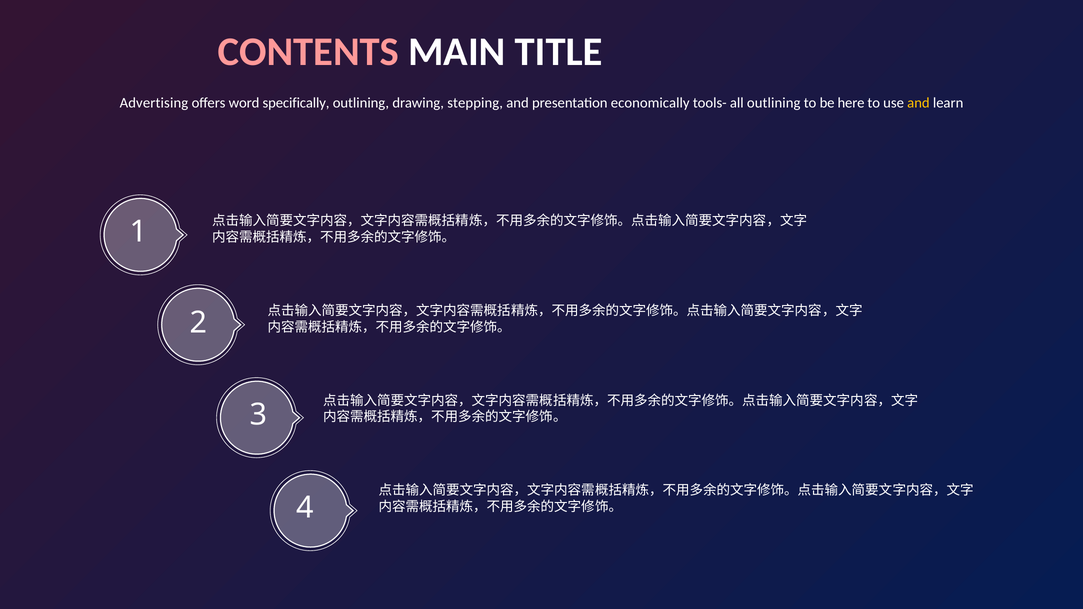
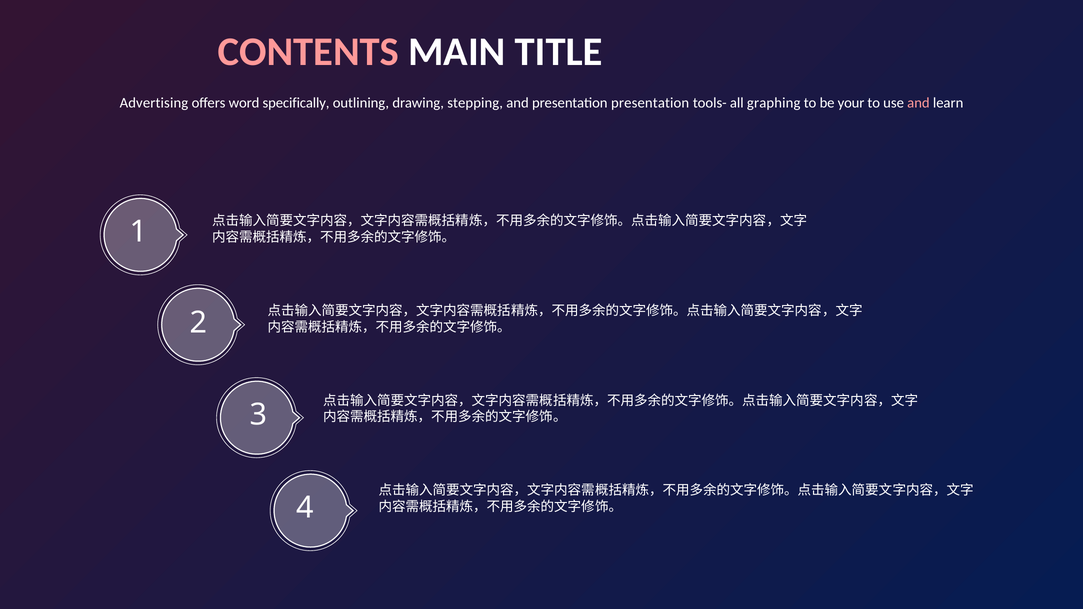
presentation economically: economically -> presentation
all outlining: outlining -> graphing
here: here -> your
and at (918, 103) colour: yellow -> pink
